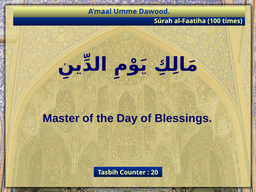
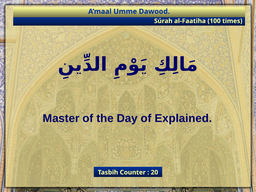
Blessings: Blessings -> Explained
